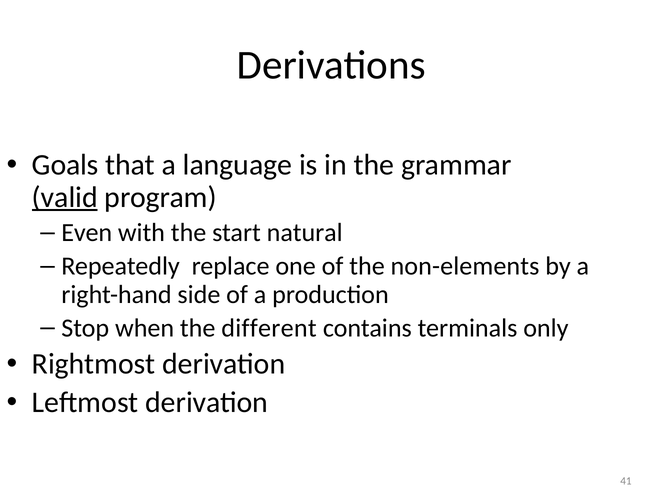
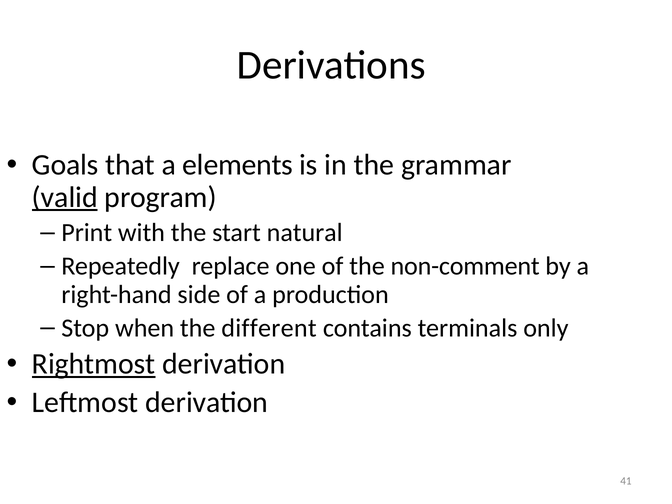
language: language -> elements
Even: Even -> Print
non-elements: non-elements -> non-comment
Rightmost underline: none -> present
